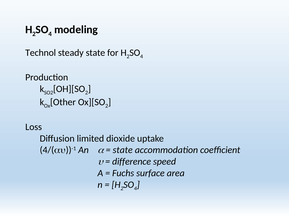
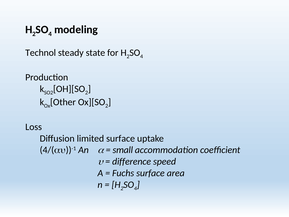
limited dioxide: dioxide -> surface
state at (123, 150): state -> small
